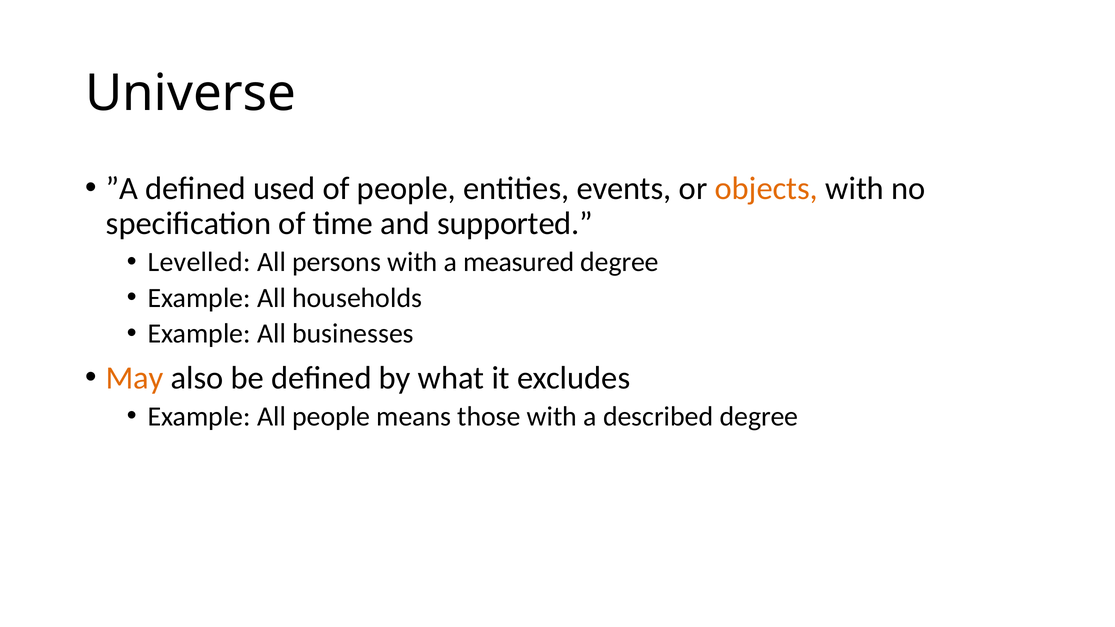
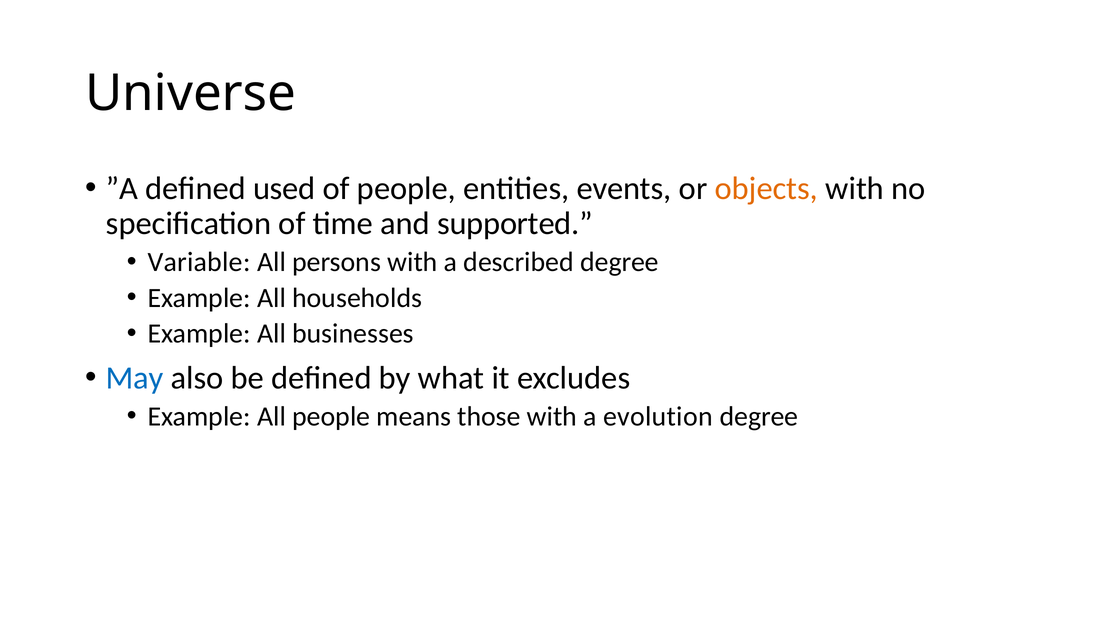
Levelled: Levelled -> Variable
measured: measured -> described
May colour: orange -> blue
described: described -> evolution
